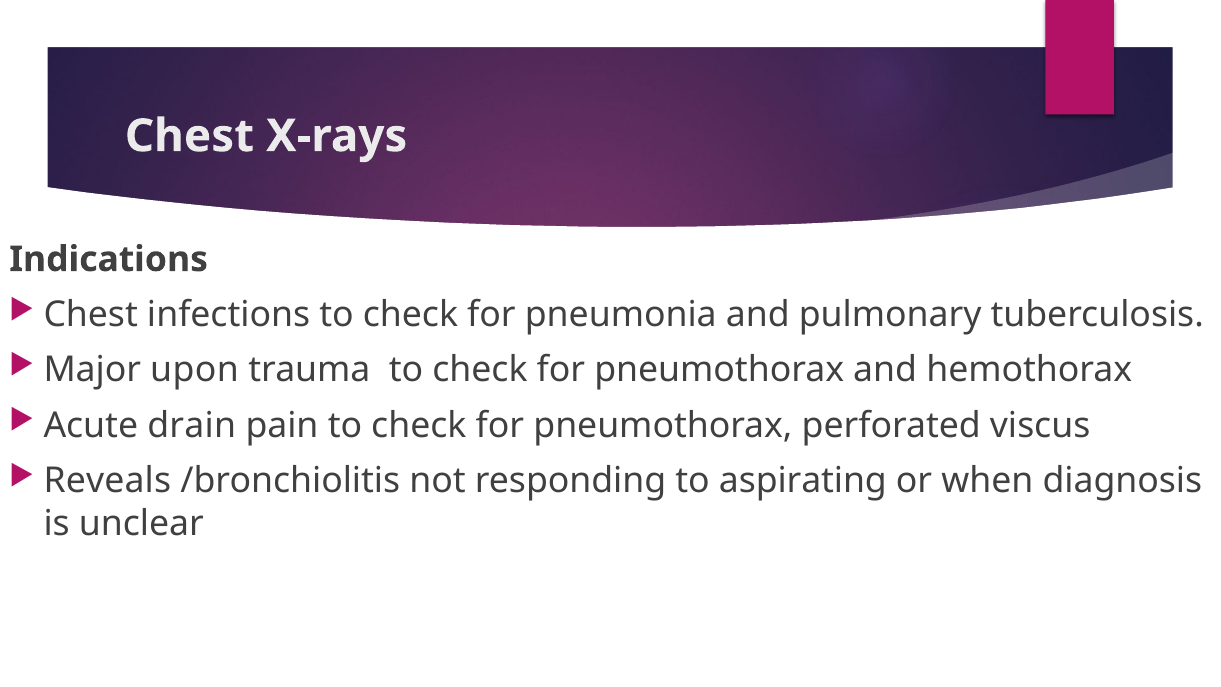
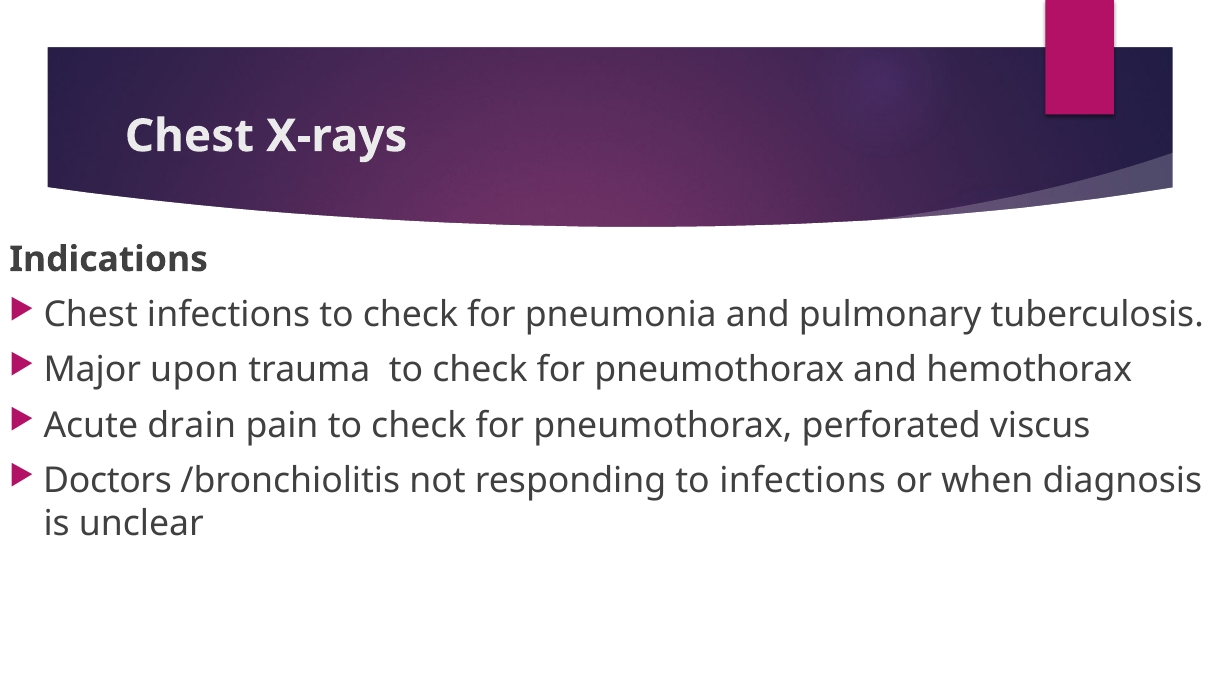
Reveals: Reveals -> Doctors
to aspirating: aspirating -> infections
